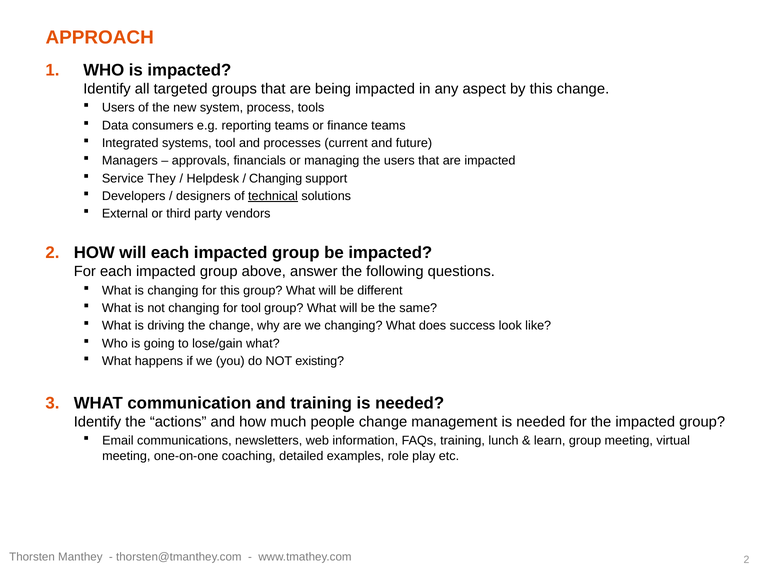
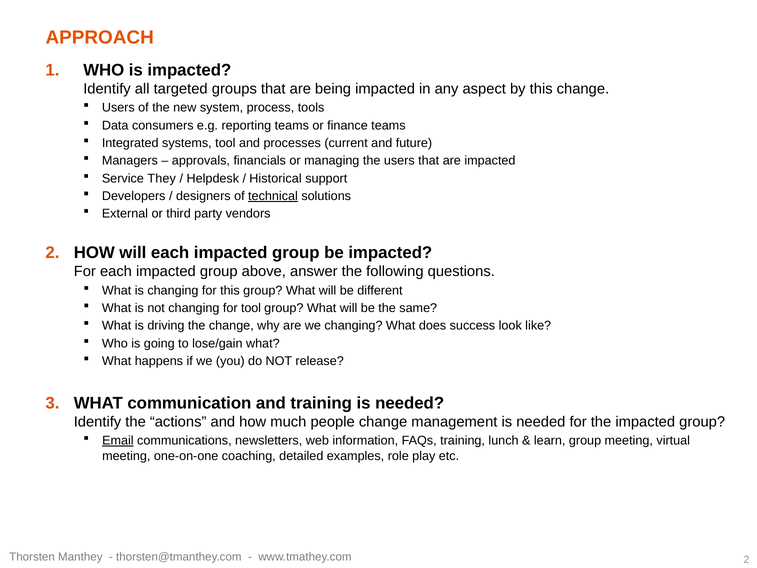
Changing at (276, 178): Changing -> Historical
existing: existing -> release
Email underline: none -> present
